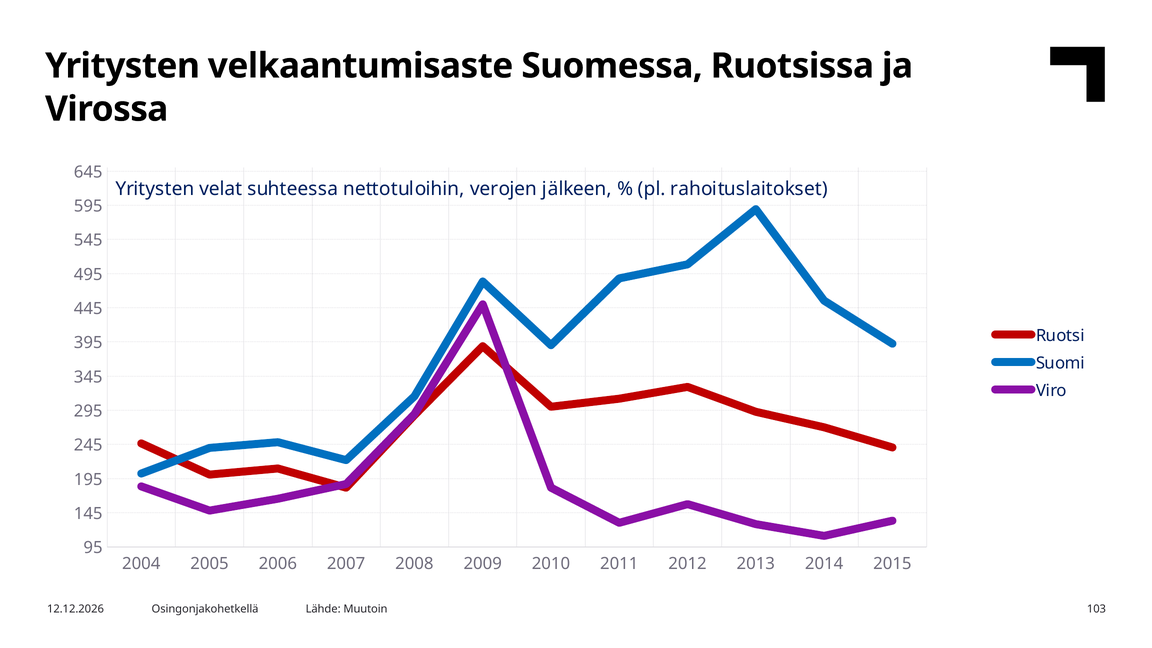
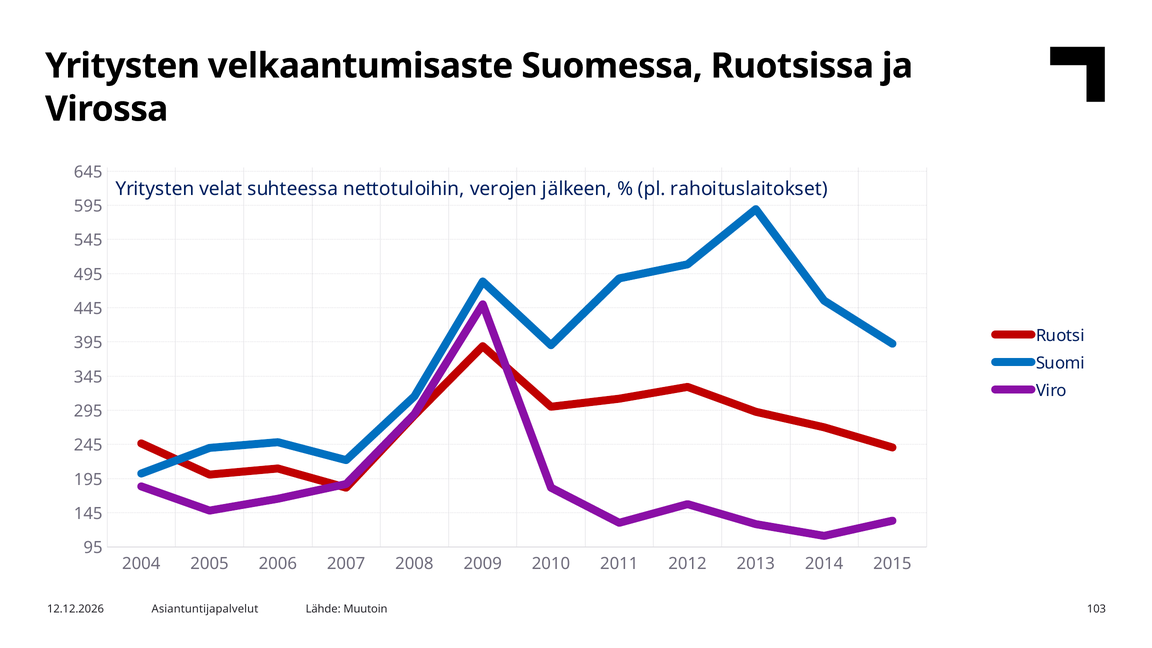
Osingonjakohetkellä: Osingonjakohetkellä -> Asiantuntijapalvelut
